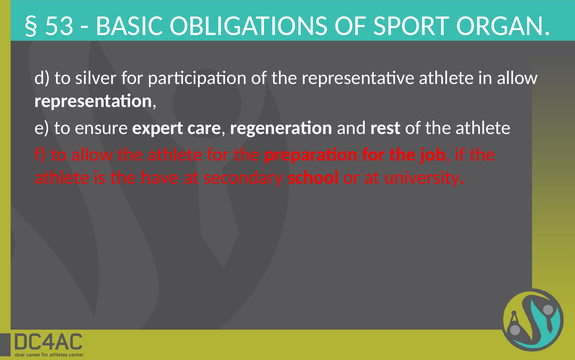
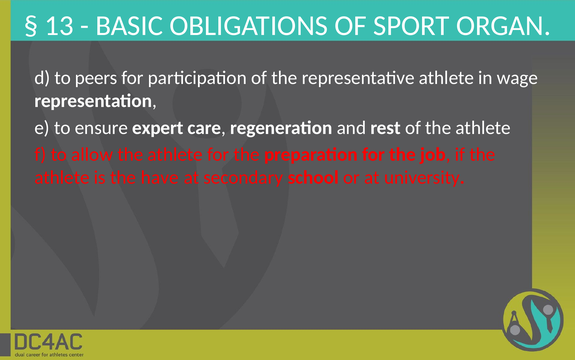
53: 53 -> 13
silver: silver -> peers
in allow: allow -> wage
